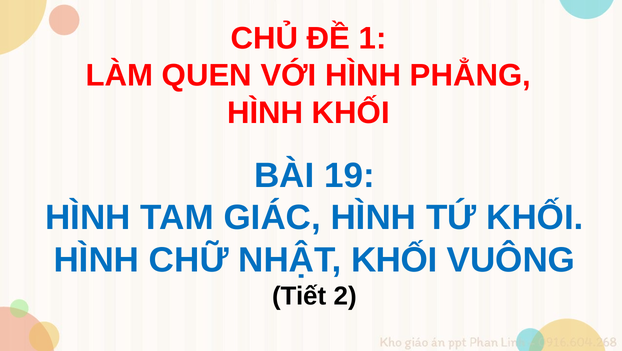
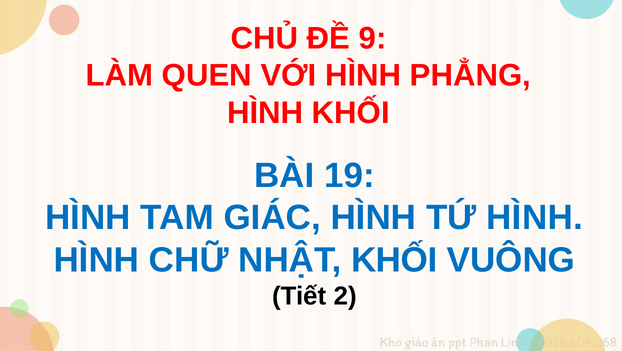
1: 1 -> 9
TỨ KHỐI: KHỐI -> HÌNH
